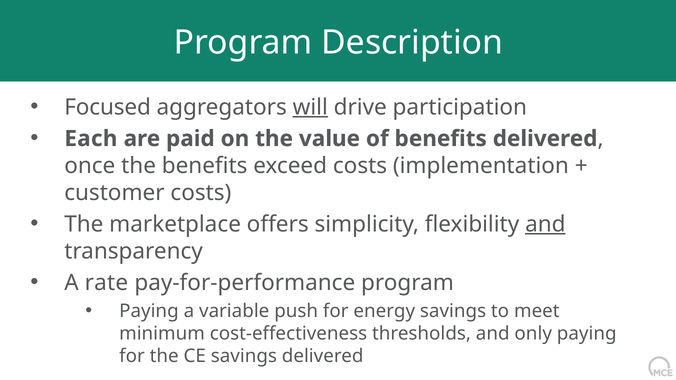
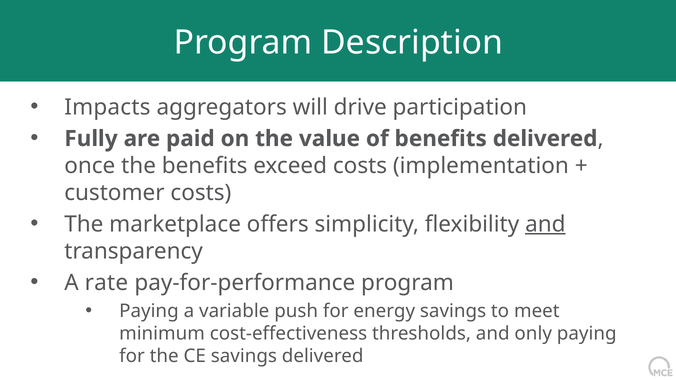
Focused: Focused -> Impacts
will underline: present -> none
Each: Each -> Fully
